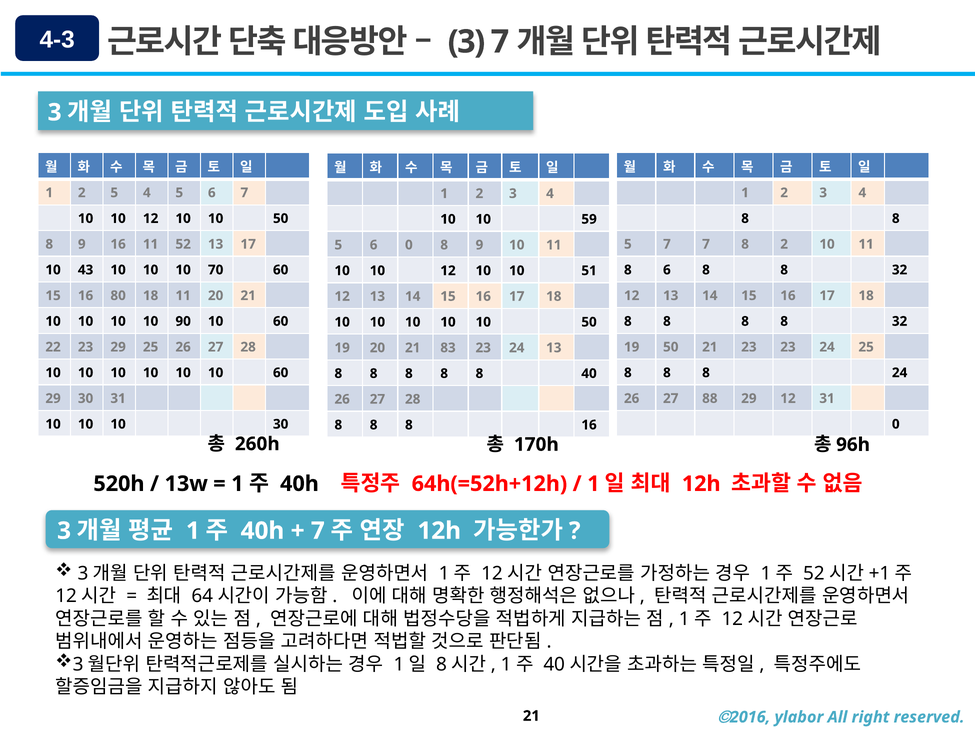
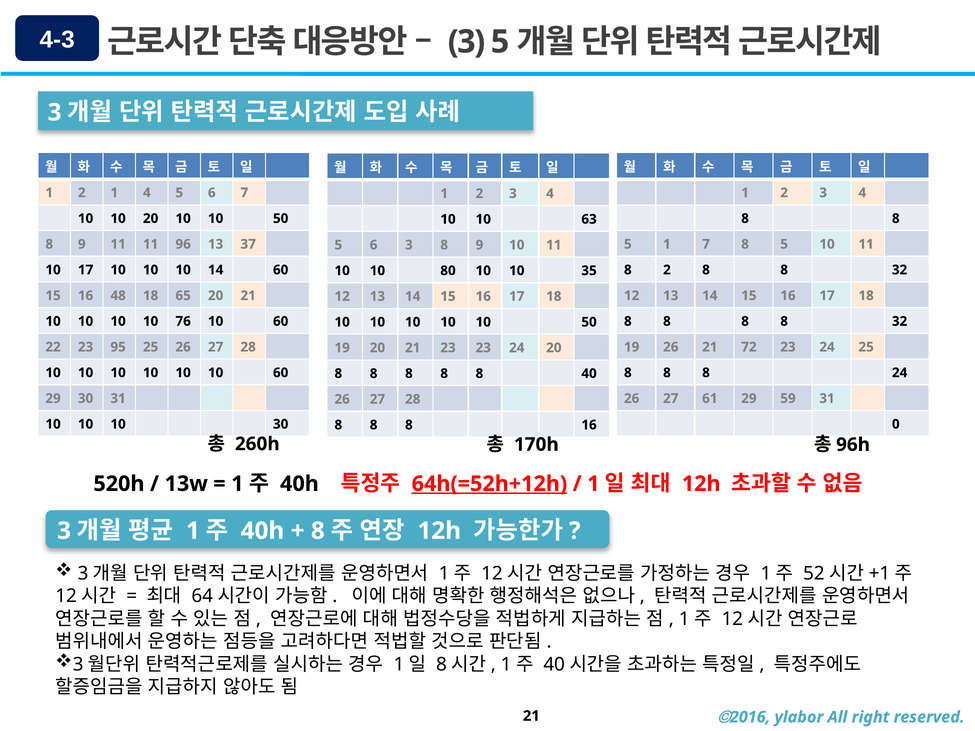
3 7: 7 -> 5
2 5: 5 -> 1
12 at (151, 219): 12 -> 20
59: 59 -> 63
9 16: 16 -> 11
52: 52 -> 96
13 17: 17 -> 37
5 7: 7 -> 1
7 8 2: 2 -> 5
6 0: 0 -> 3
10 43: 43 -> 17
10 70: 70 -> 14
8 6: 6 -> 2
12 at (448, 271): 12 -> 80
51: 51 -> 35
80: 80 -> 48
18 11: 11 -> 65
90: 90 -> 76
23 29: 29 -> 95
19 50: 50 -> 26
21 23: 23 -> 72
21 83: 83 -> 23
24 13: 13 -> 20
88: 88 -> 61
29 12: 12 -> 59
64h(=52h+12h underline: none -> present
7 at (318, 531): 7 -> 8
